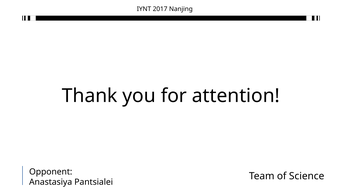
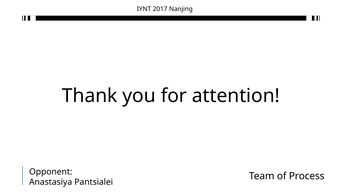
Science: Science -> Process
